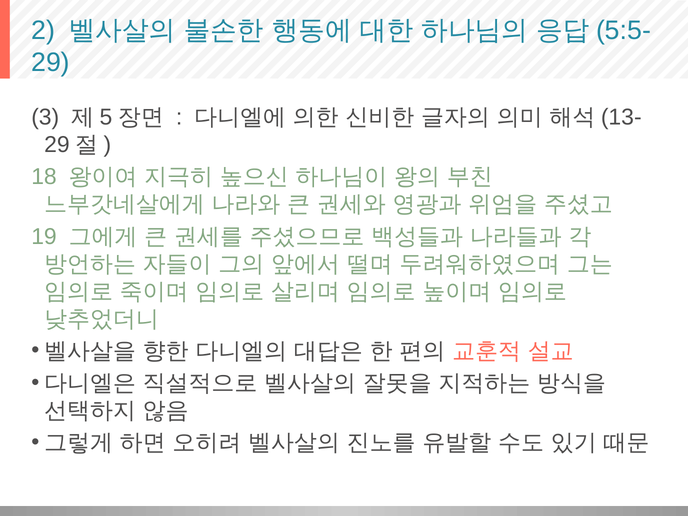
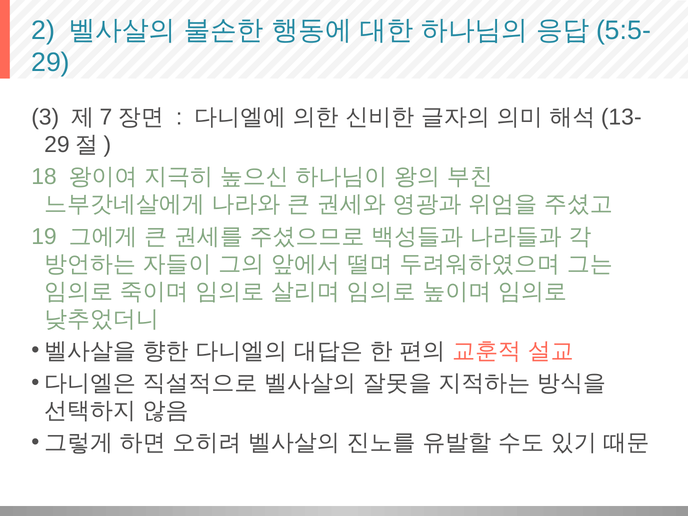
5: 5 -> 7
